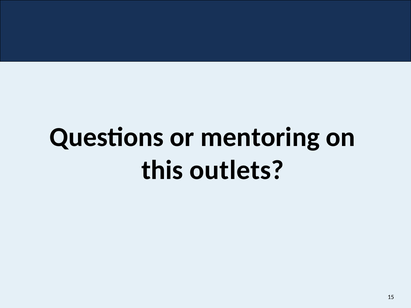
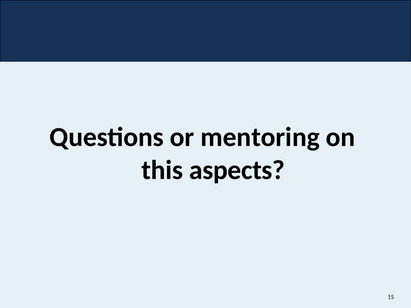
outlets: outlets -> aspects
